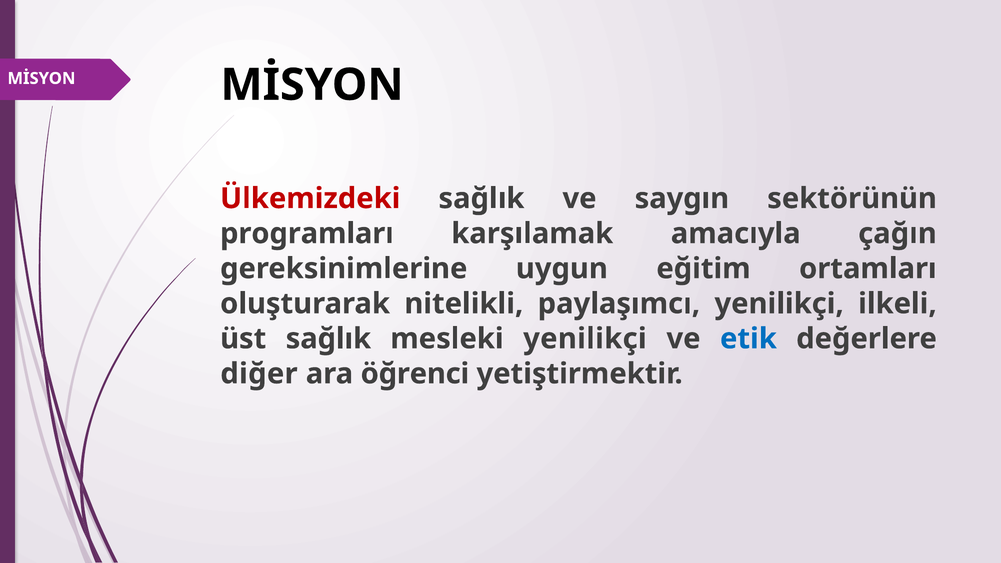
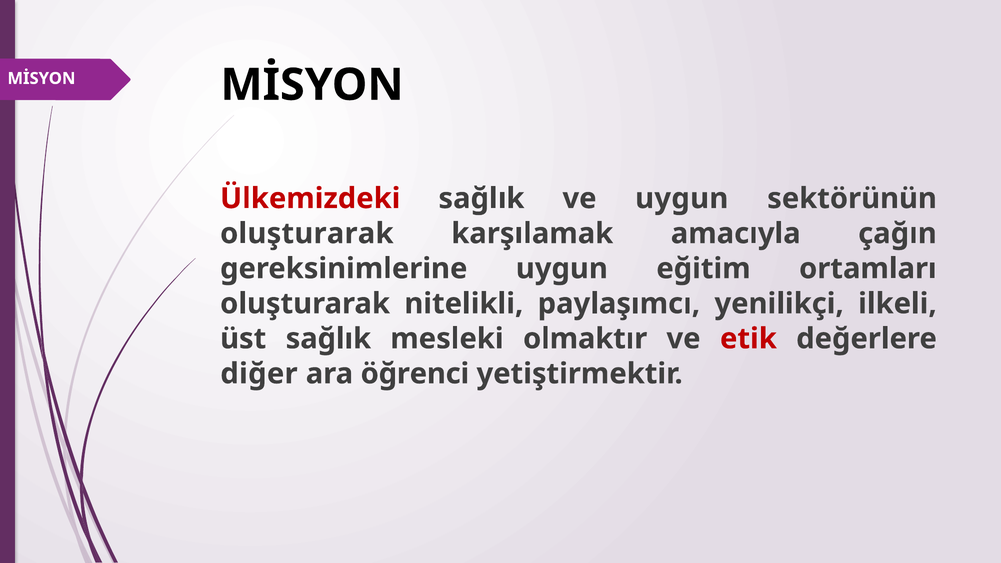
ve saygın: saygın -> uygun
programları at (307, 234): programları -> oluşturarak
mesleki yenilikçi: yenilikçi -> olmaktır
etik colour: blue -> red
